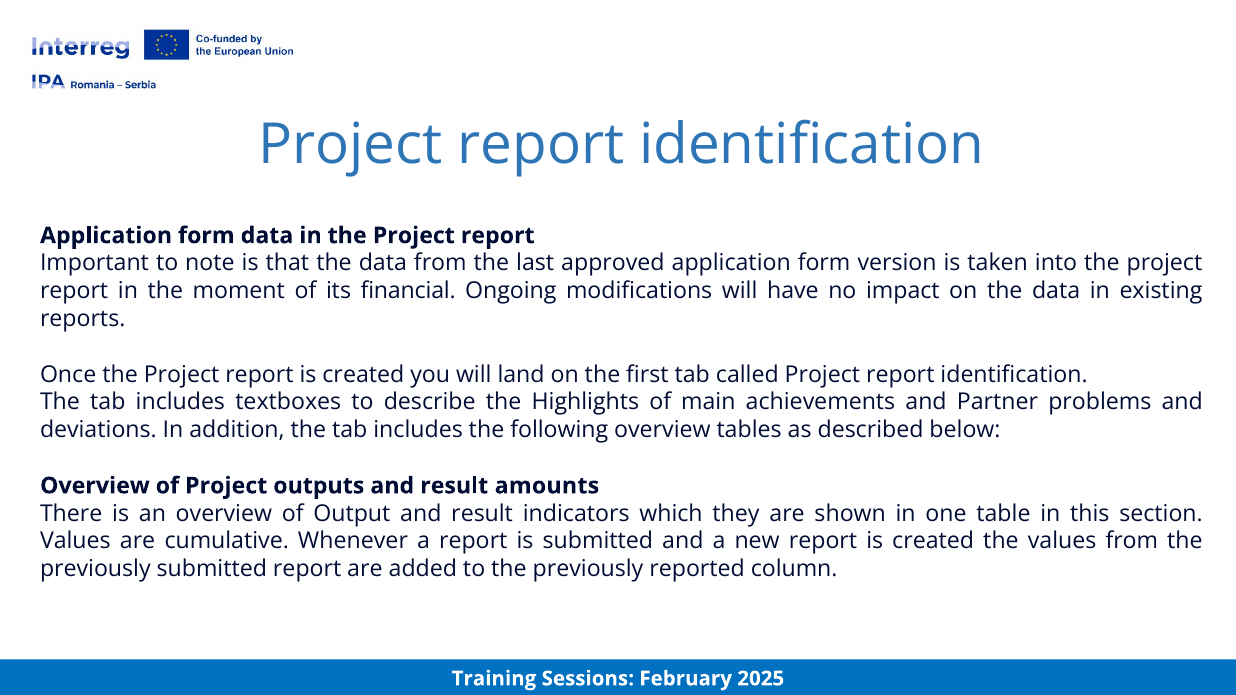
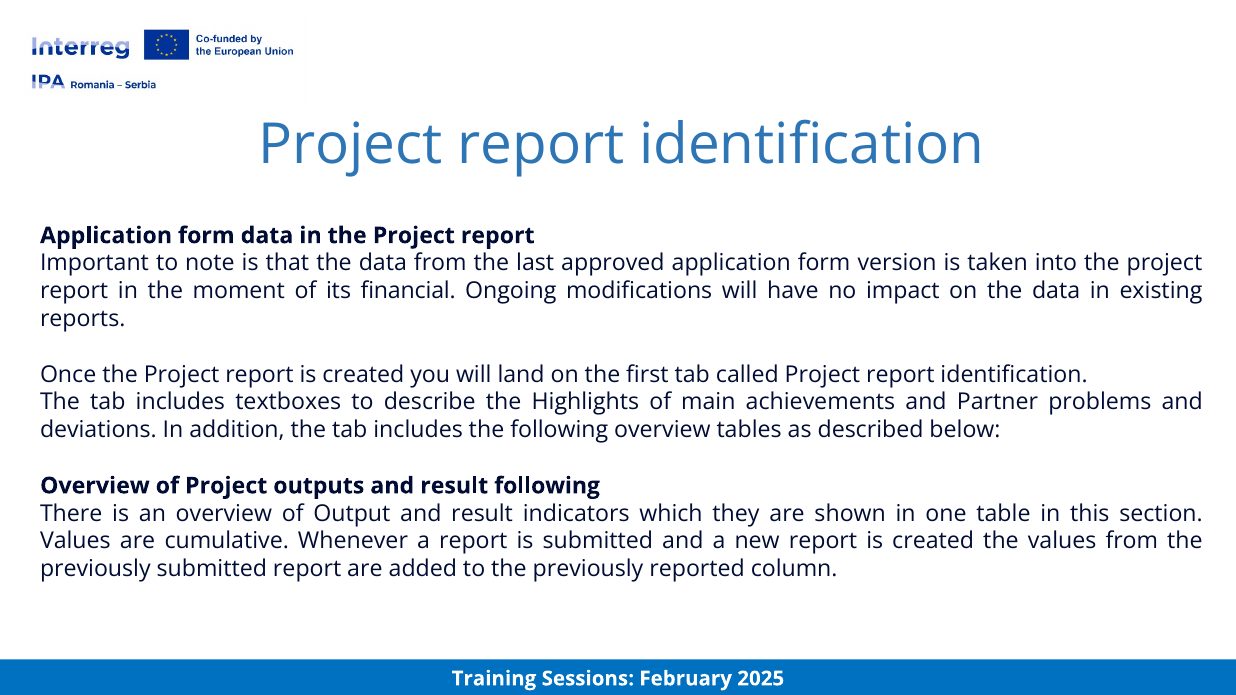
result amounts: amounts -> following
